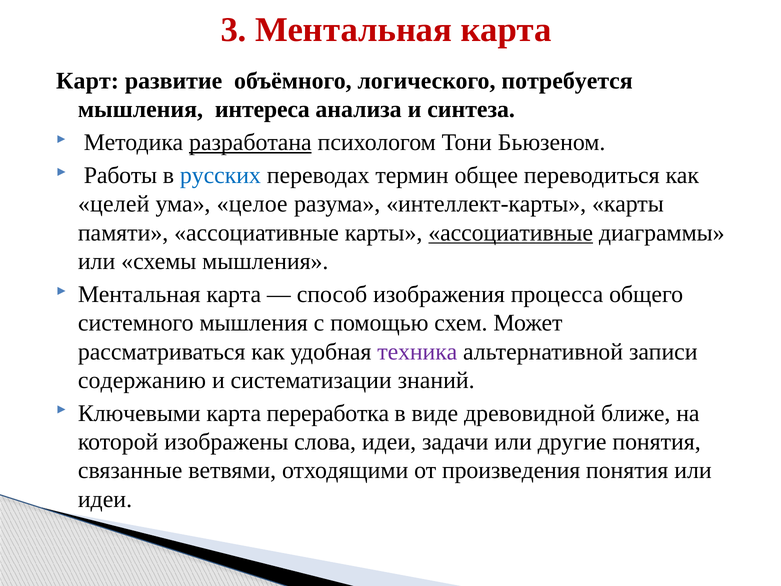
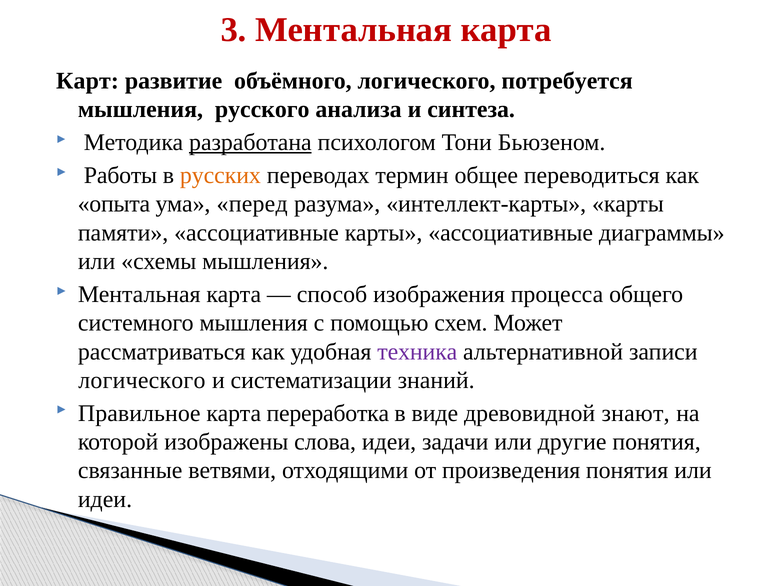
интереса: интереса -> русского
русских colour: blue -> orange
целей: целей -> опыта
целое: целое -> перед
ассоциативные at (511, 233) underline: present -> none
содержанию at (142, 380): содержанию -> логического
Ключевыми: Ключевыми -> Правильное
ближе: ближе -> знают
